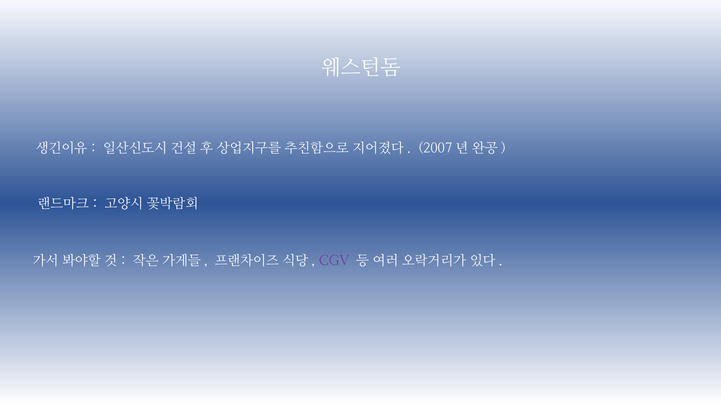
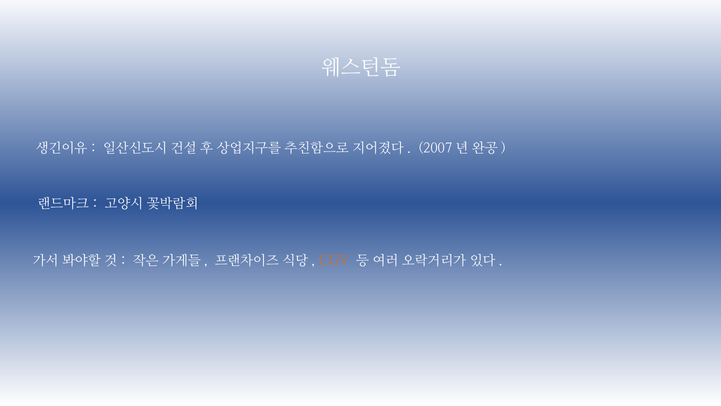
CGV colour: purple -> orange
